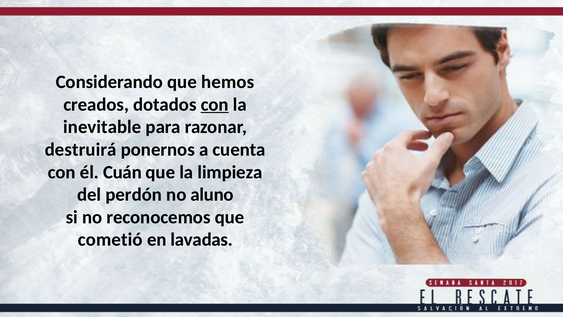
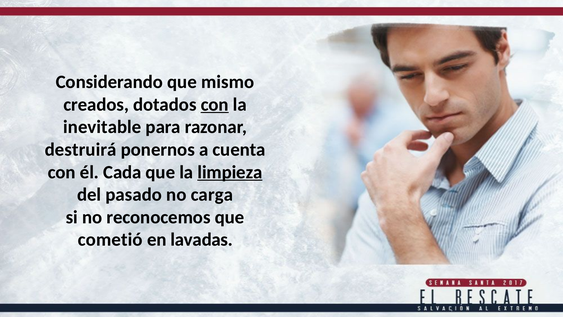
hemos: hemos -> mismo
Cuán: Cuán -> Cada
limpieza underline: none -> present
perdón: perdón -> pasado
aluno: aluno -> carga
